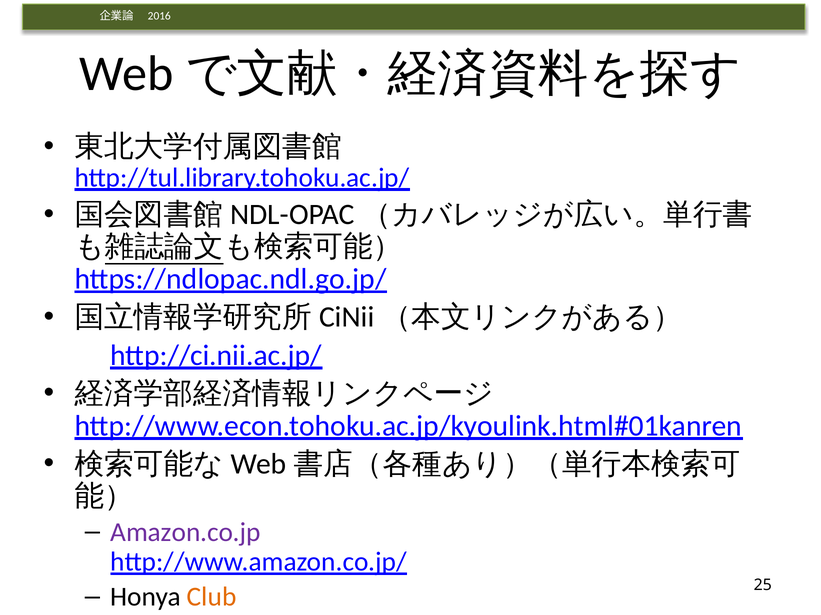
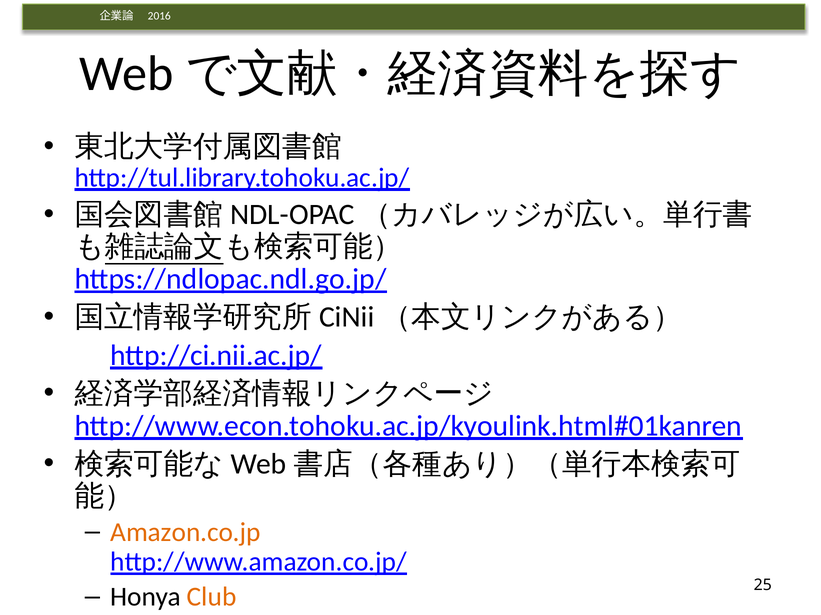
Amazon.co.jp colour: purple -> orange
